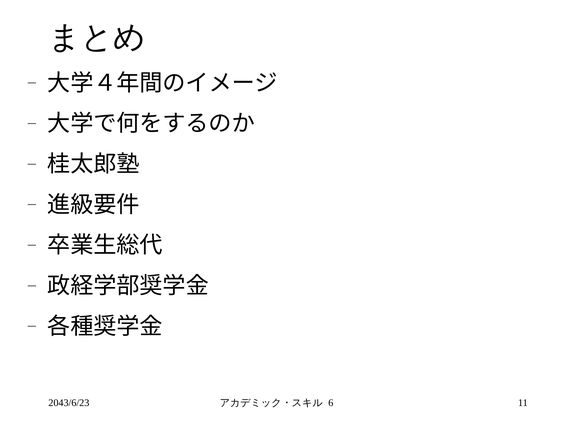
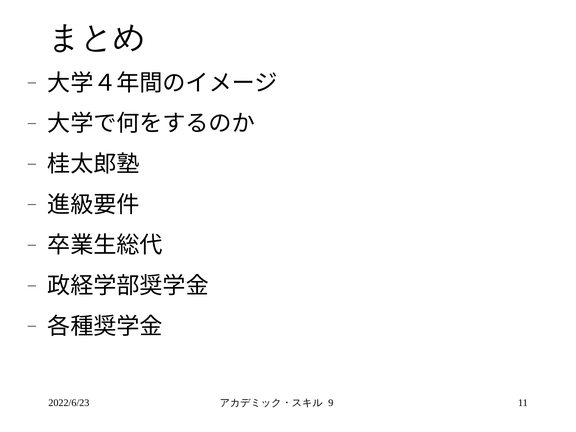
2043/6/23: 2043/6/23 -> 2022/6/23
6: 6 -> 9
